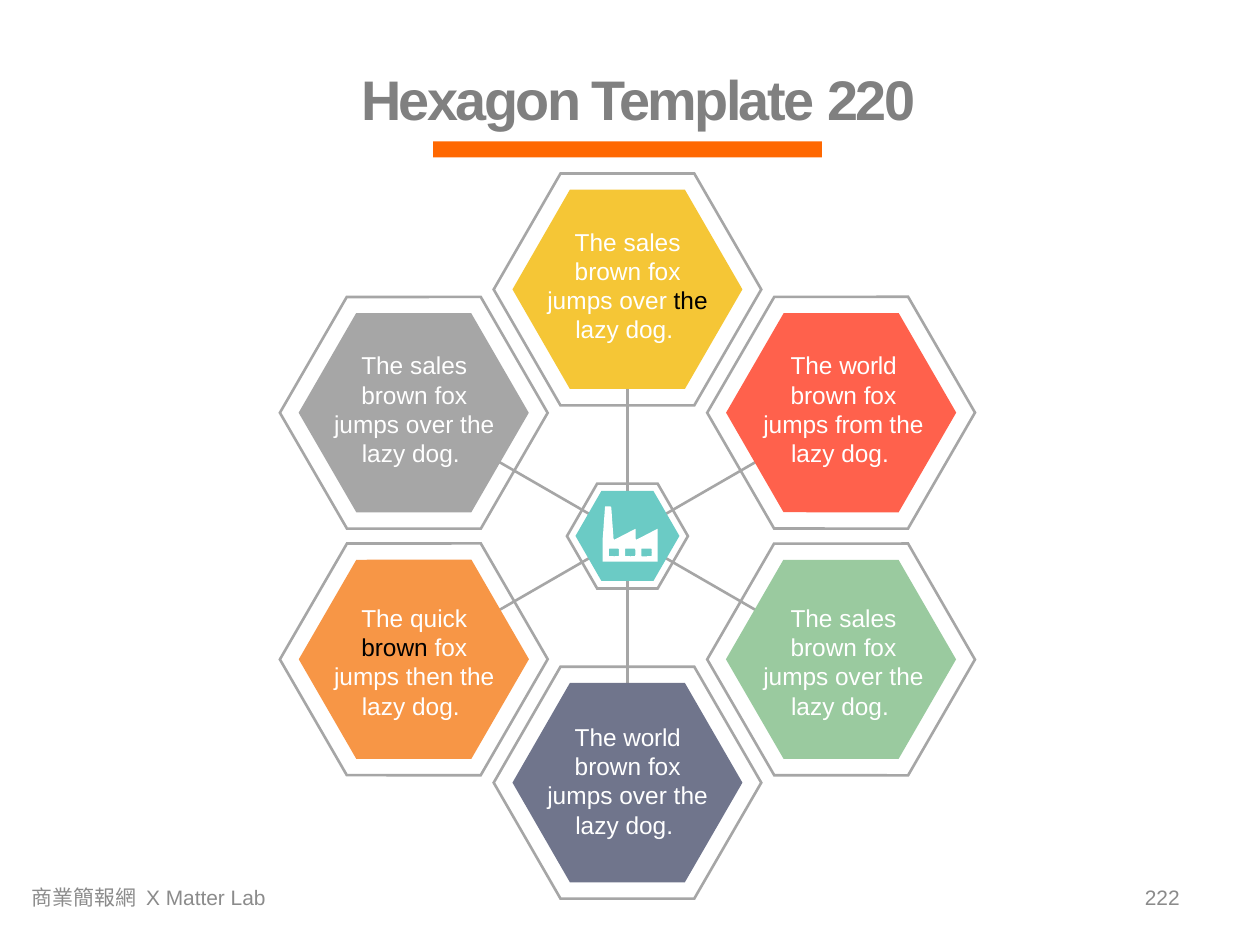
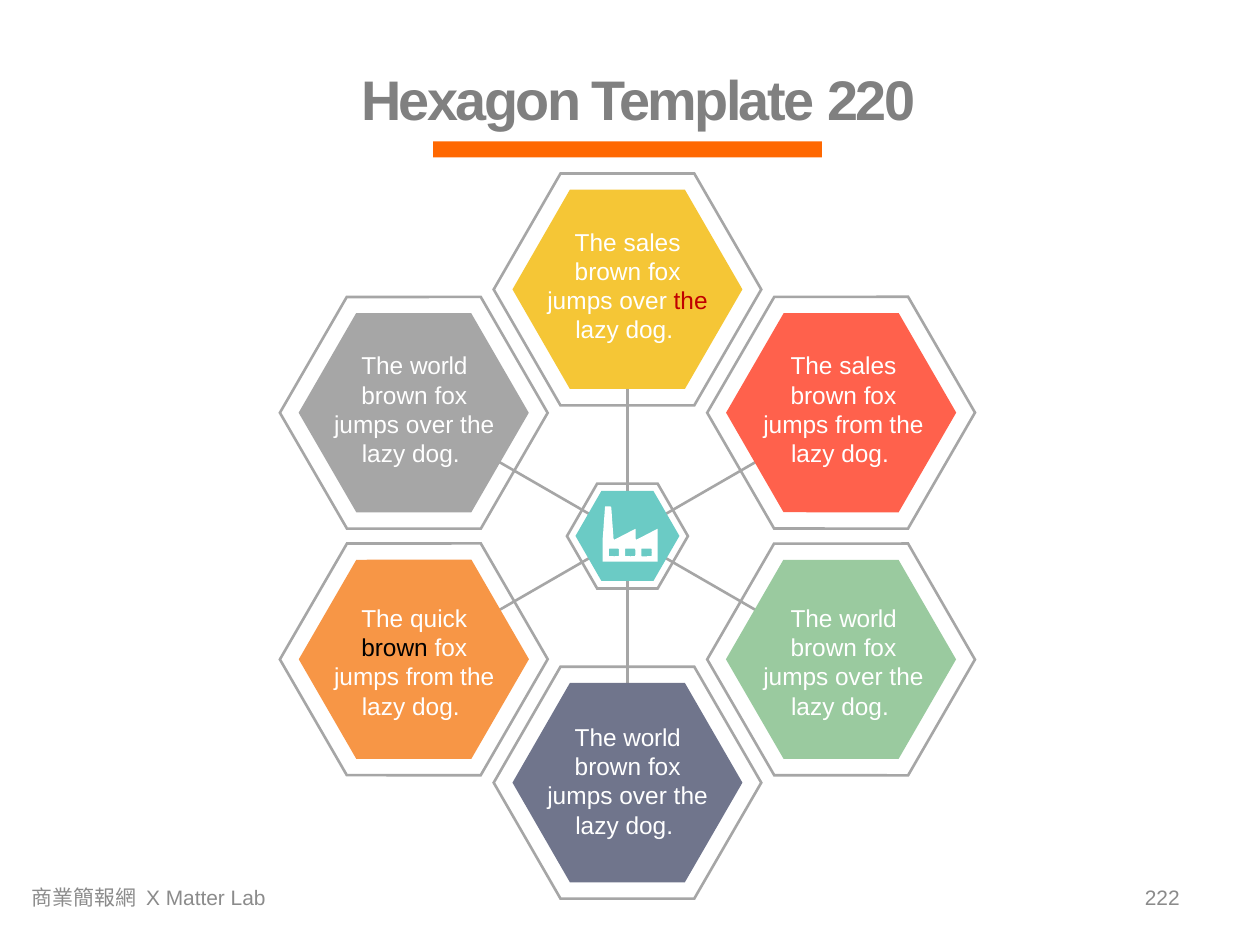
the at (691, 302) colour: black -> red
sales at (439, 367): sales -> world
world at (868, 367): world -> sales
sales at (868, 619): sales -> world
then at (430, 678): then -> from
